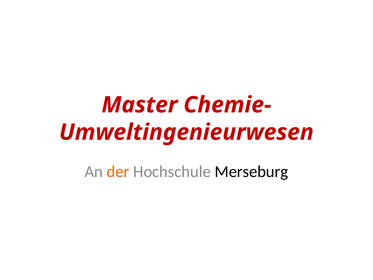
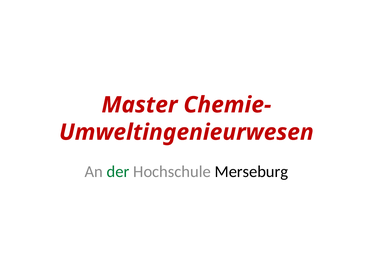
der colour: orange -> green
